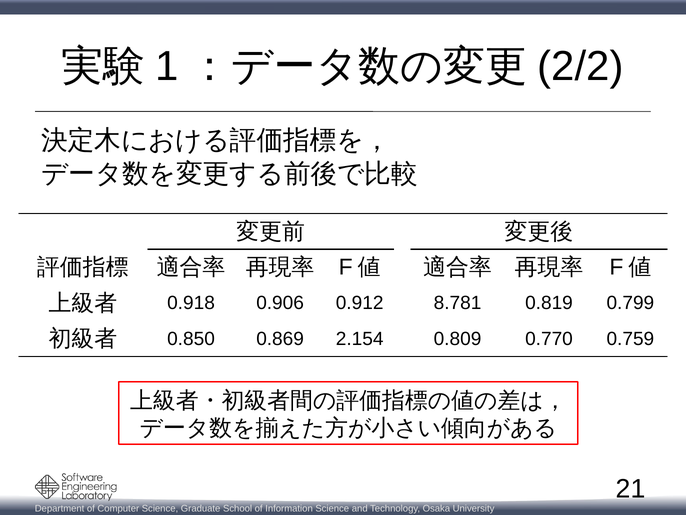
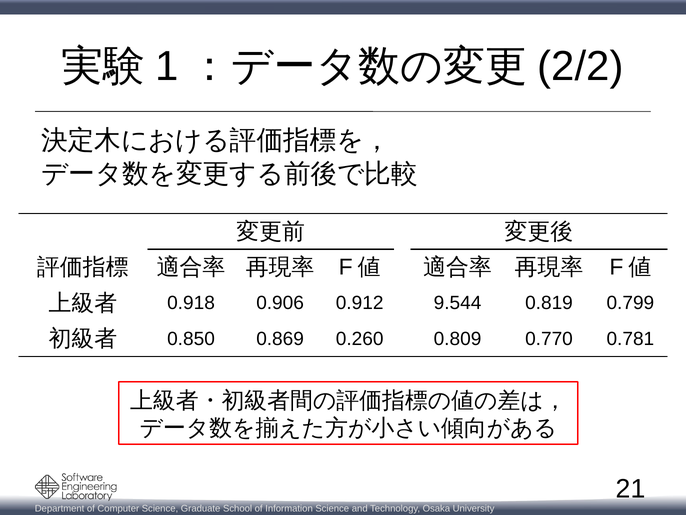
8.781: 8.781 -> 9.544
2.154: 2.154 -> 0.260
0.759: 0.759 -> 0.781
